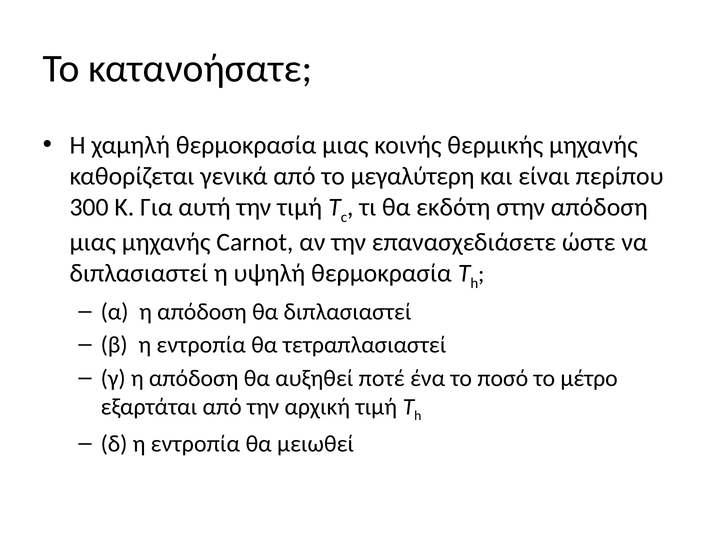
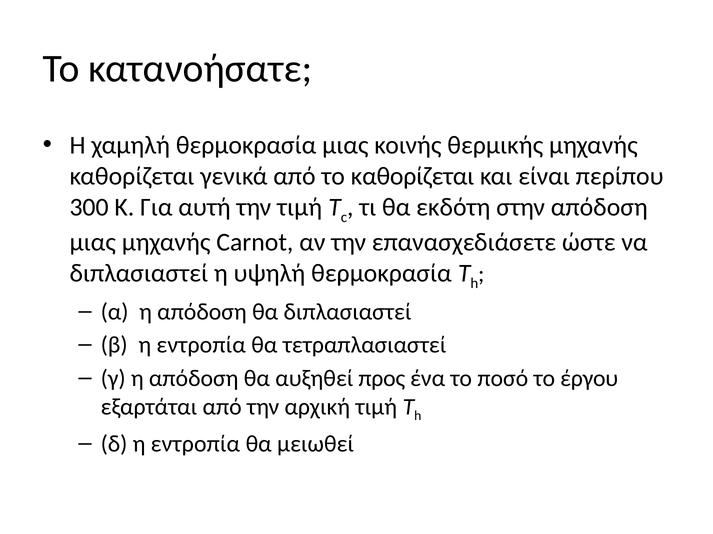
το μεγαλύτερη: μεγαλύτερη -> καθορίζεται
ποτέ: ποτέ -> προς
μέτρο: μέτρο -> έργου
